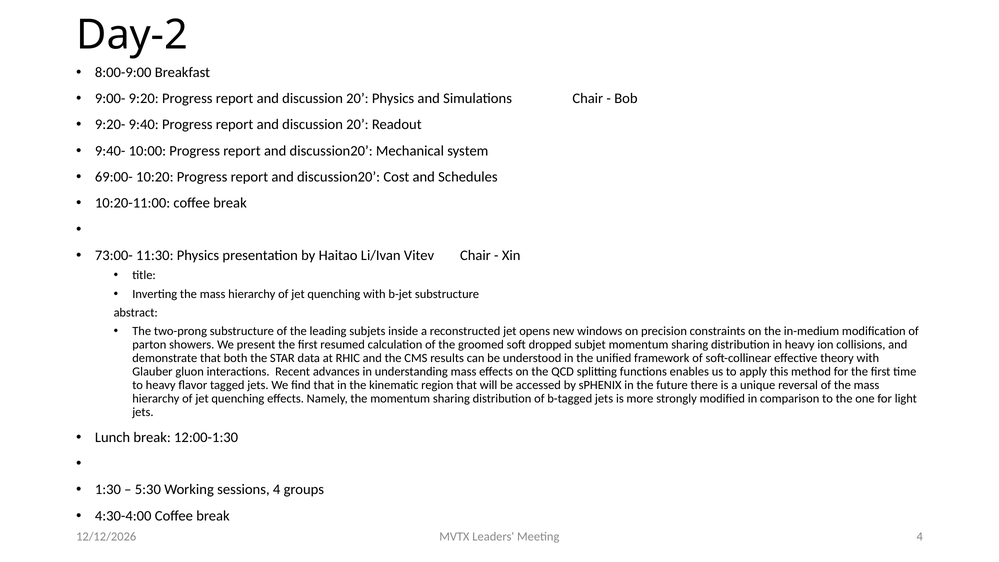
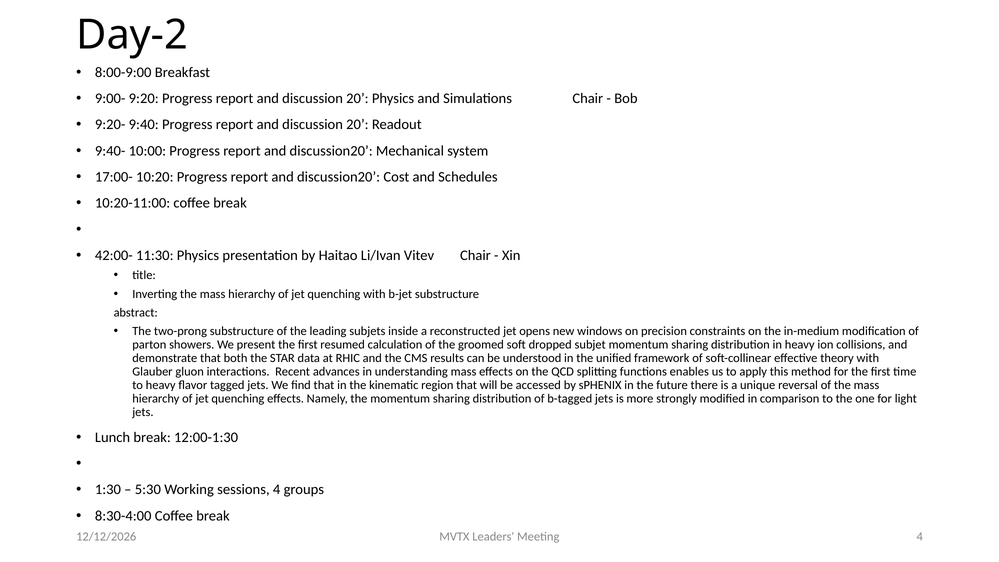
69:00-: 69:00- -> 17:00-
73:00-: 73:00- -> 42:00-
4:30-4:00: 4:30-4:00 -> 8:30-4:00
